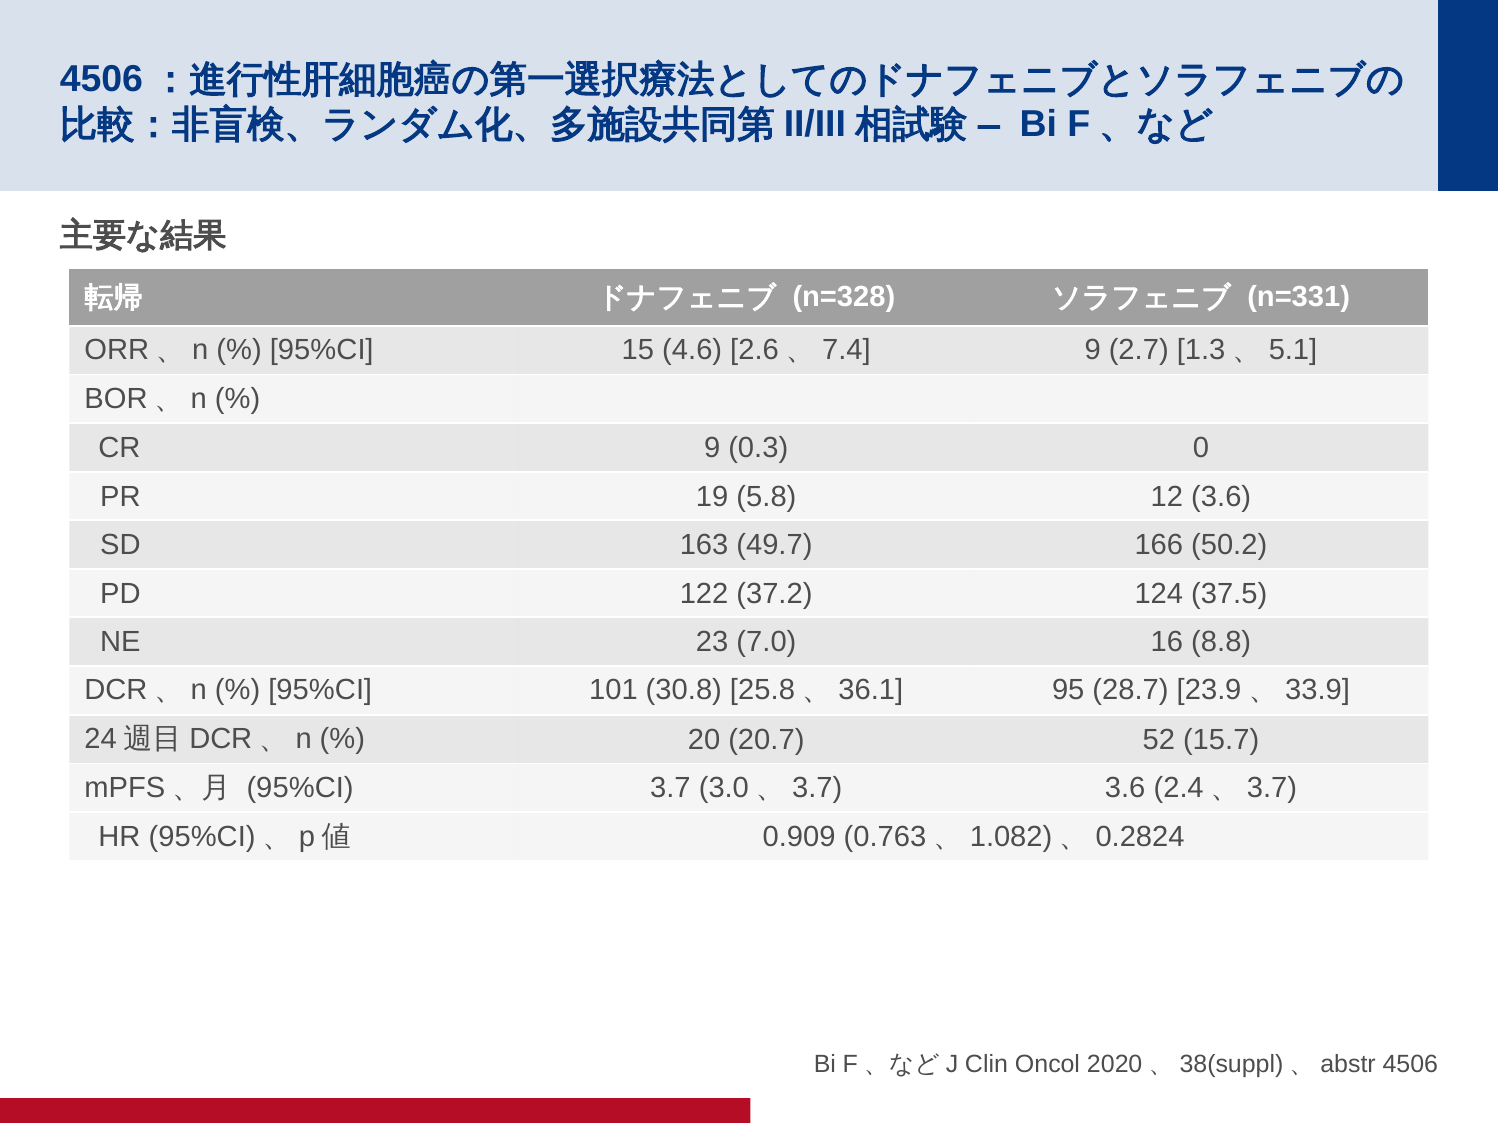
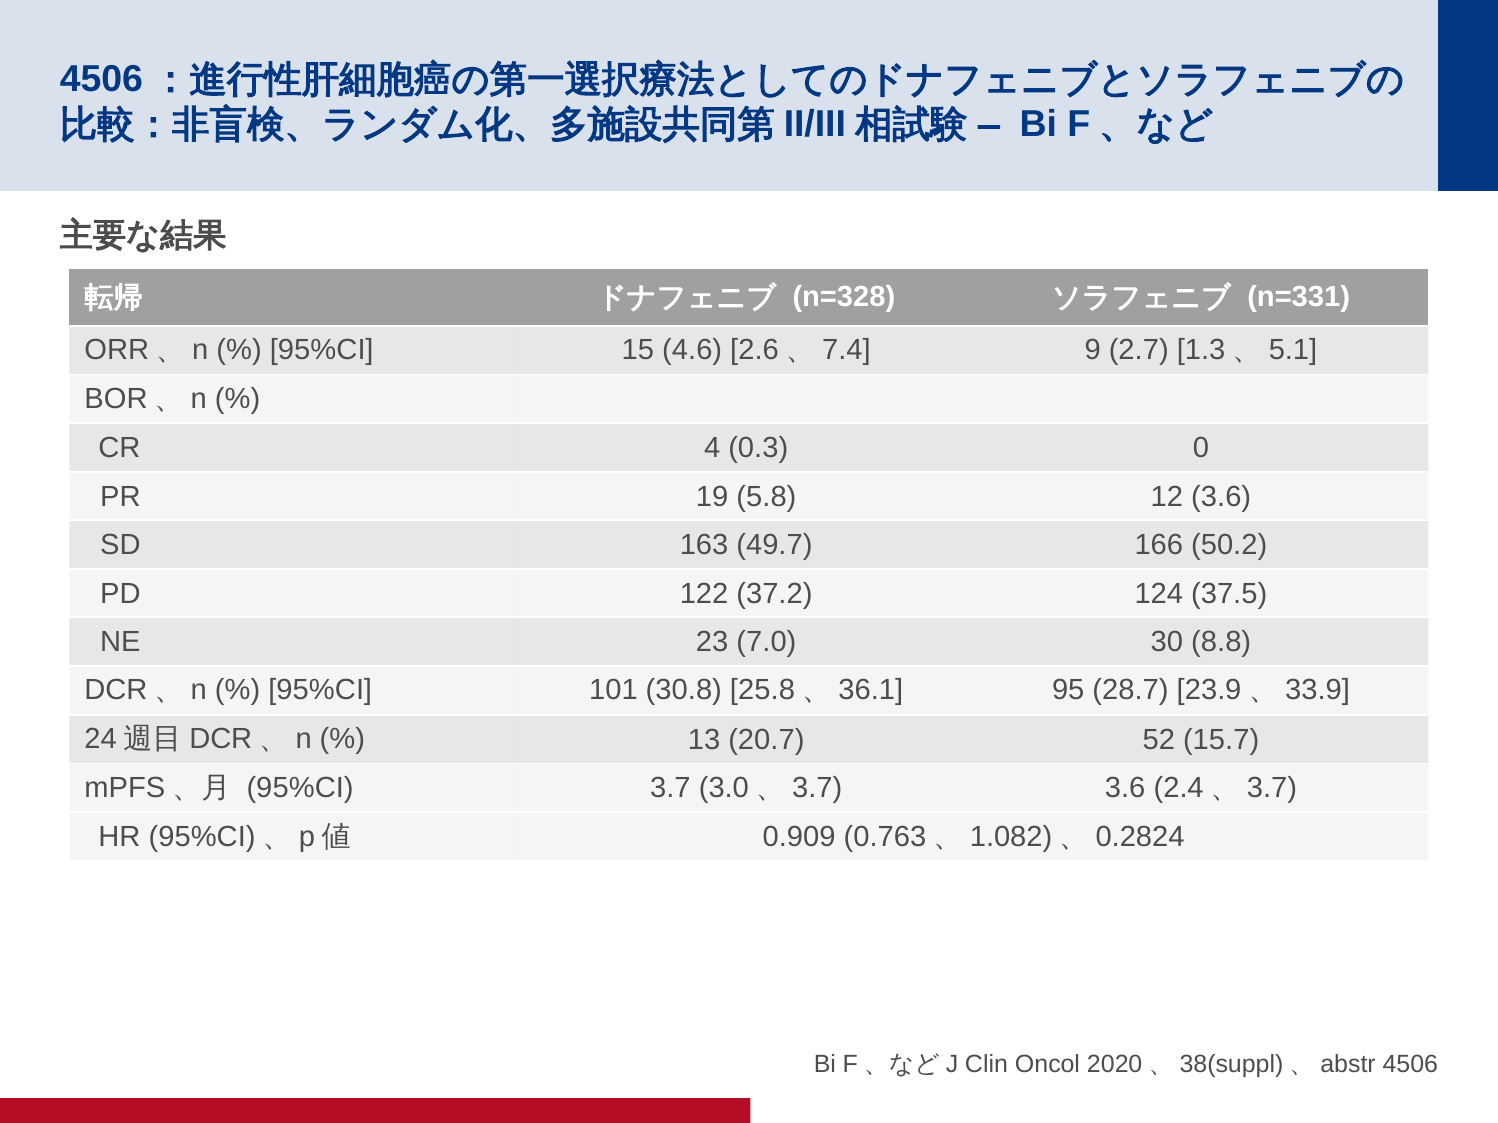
CR 9: 9 -> 4
16: 16 -> 30
20: 20 -> 13
